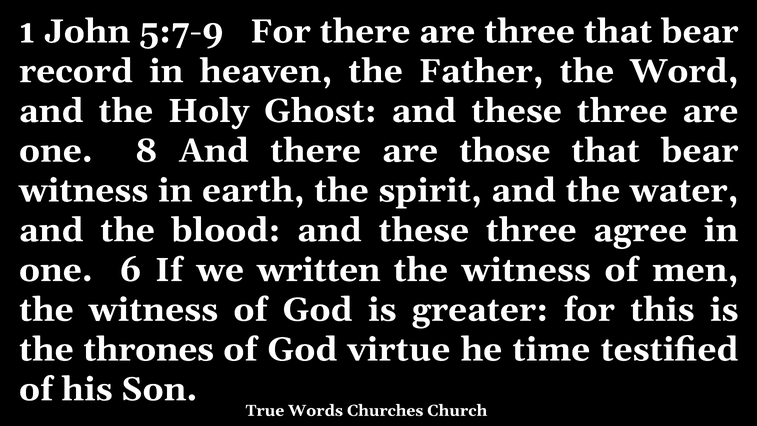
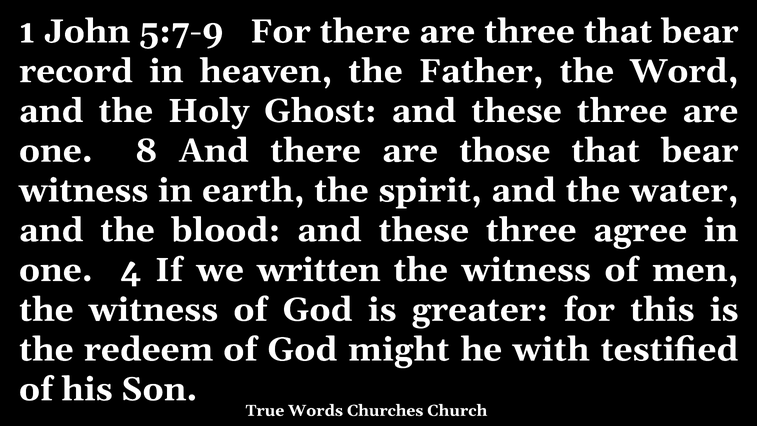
6: 6 -> 4
thrones: thrones -> redeem
virtue: virtue -> might
time: time -> with
